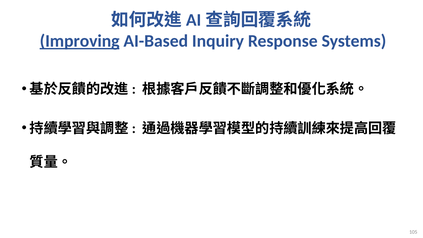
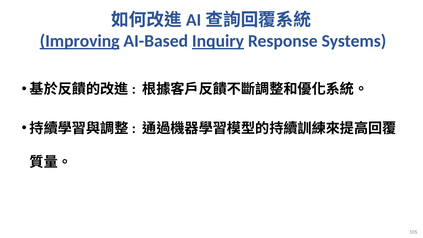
Inquiry underline: none -> present
